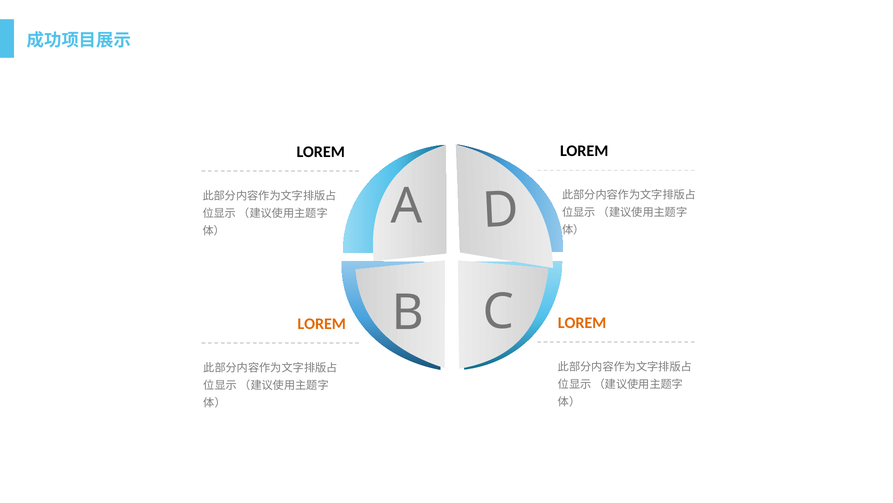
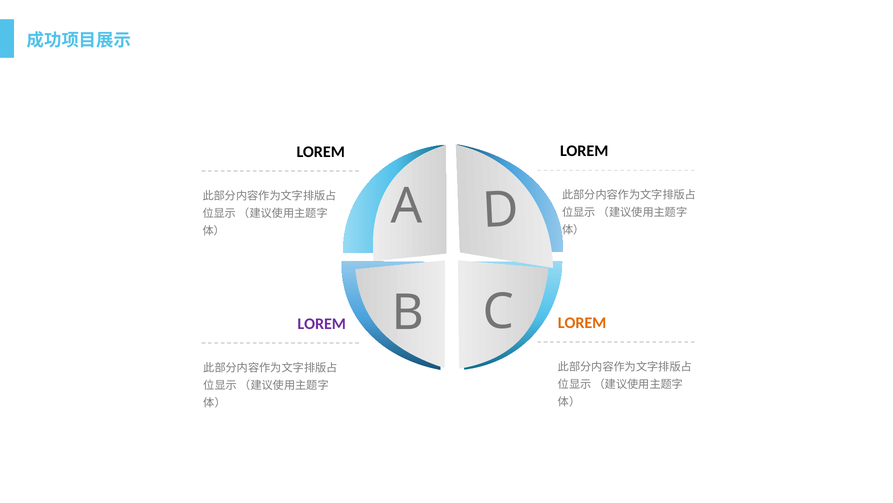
LOREM at (322, 323) colour: orange -> purple
